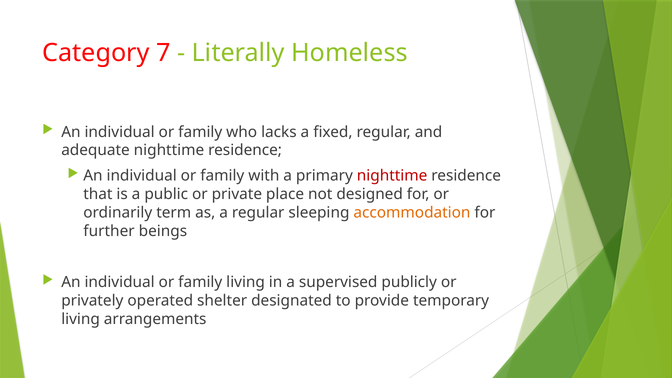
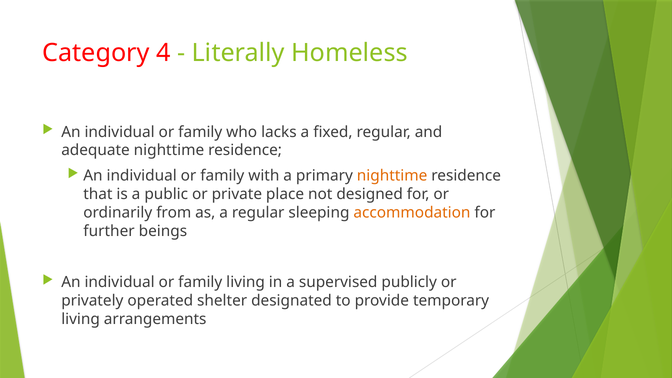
7: 7 -> 4
nighttime at (392, 176) colour: red -> orange
term: term -> from
